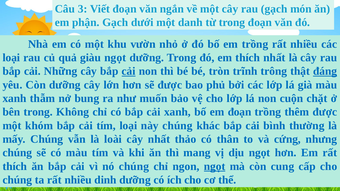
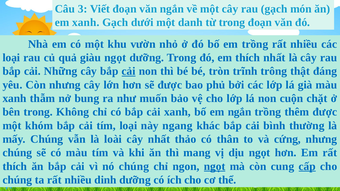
em phận: phận -> xanh
đáng underline: present -> none
Còn dưỡng: dưỡng -> nhưng
em đoạn: đoạn -> ngắn
này chúng: chúng -> ngang
cấp underline: none -> present
